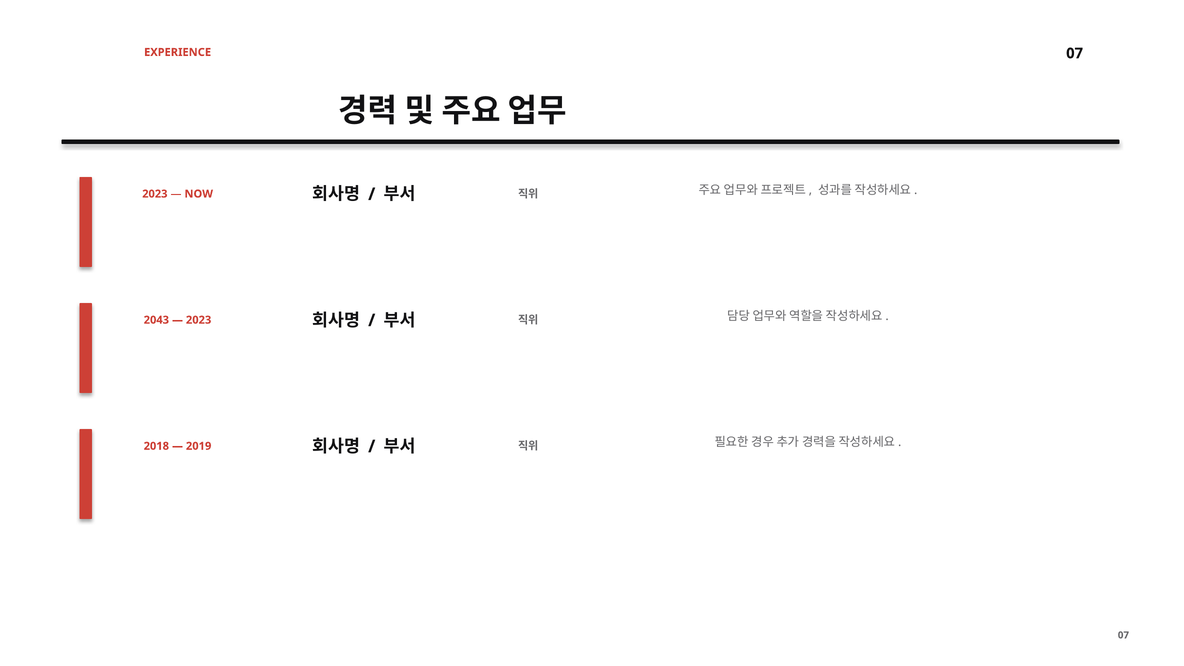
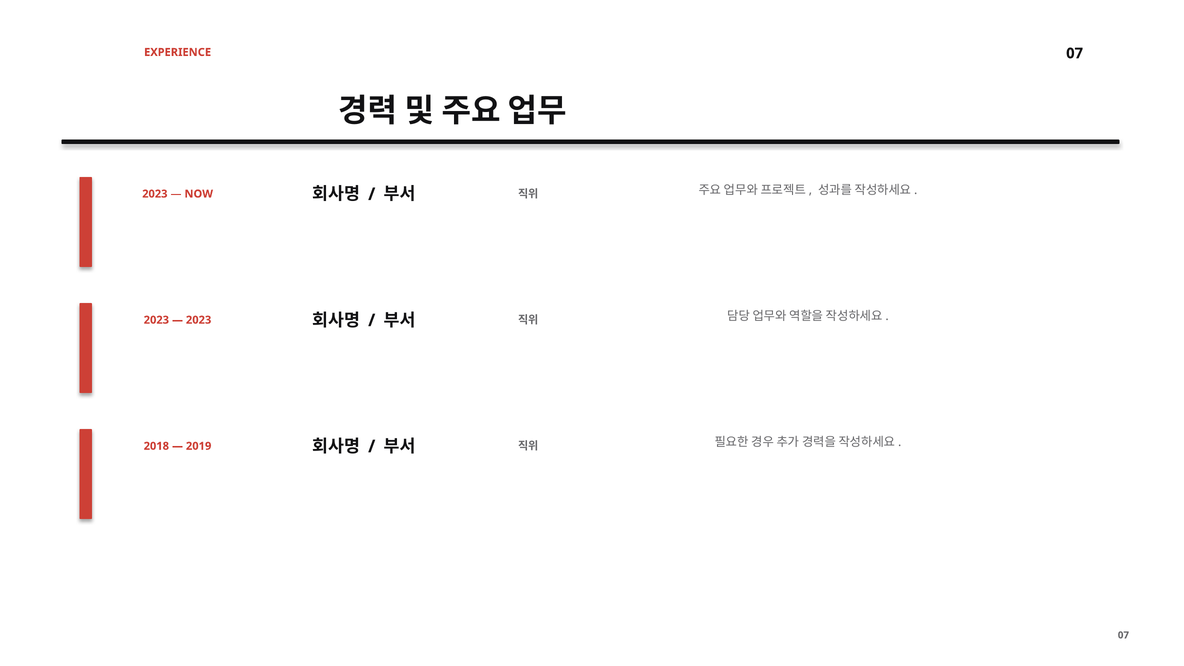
2043 at (156, 320): 2043 -> 2023
